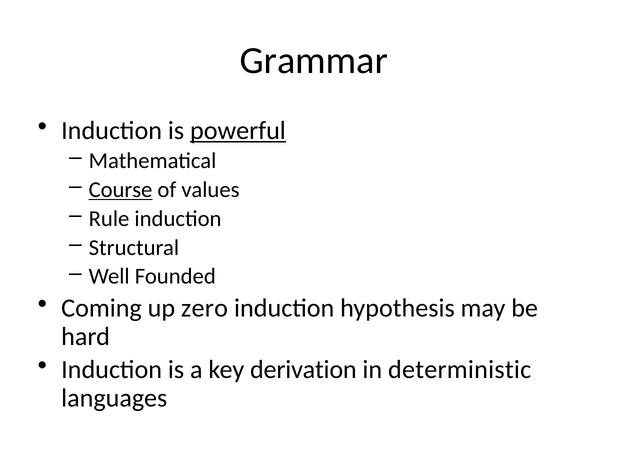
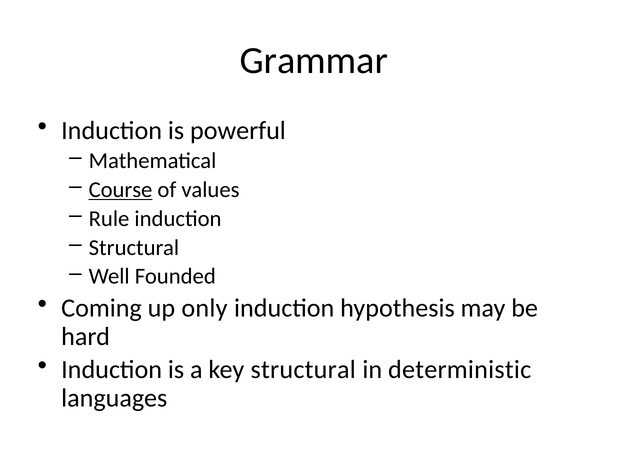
powerful underline: present -> none
zero: zero -> only
key derivation: derivation -> structural
